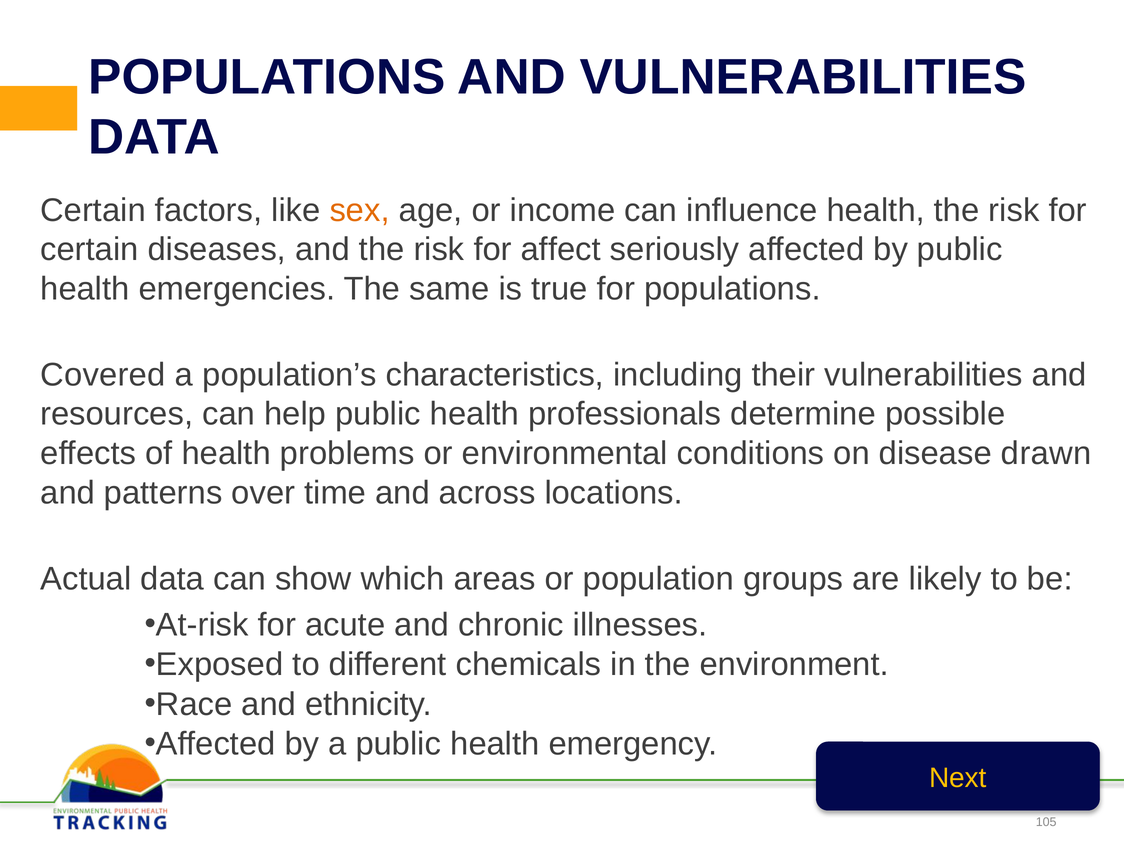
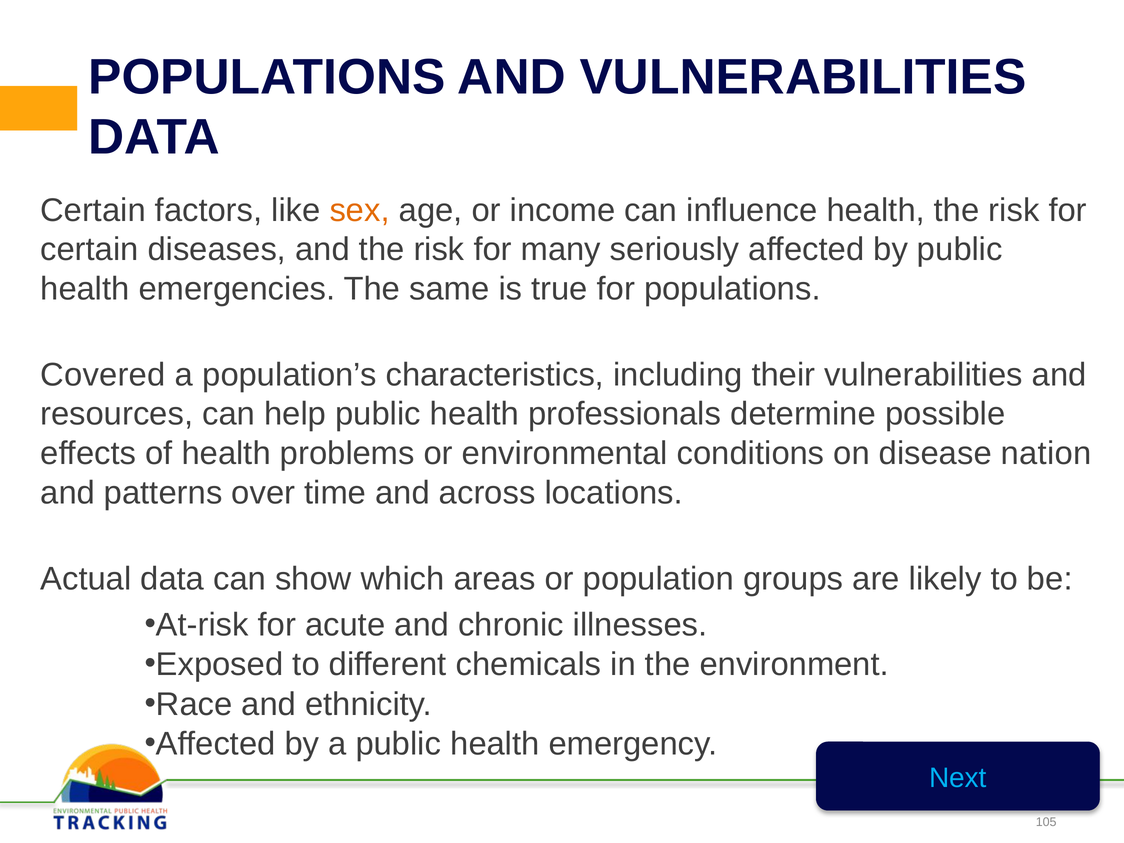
affect: affect -> many
drawn: drawn -> nation
Next colour: yellow -> light blue
